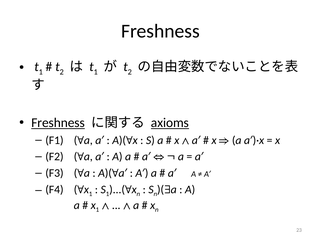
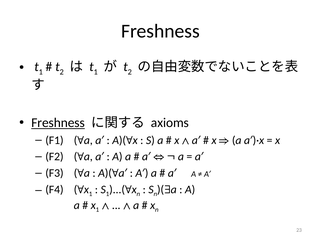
axioms underline: present -> none
